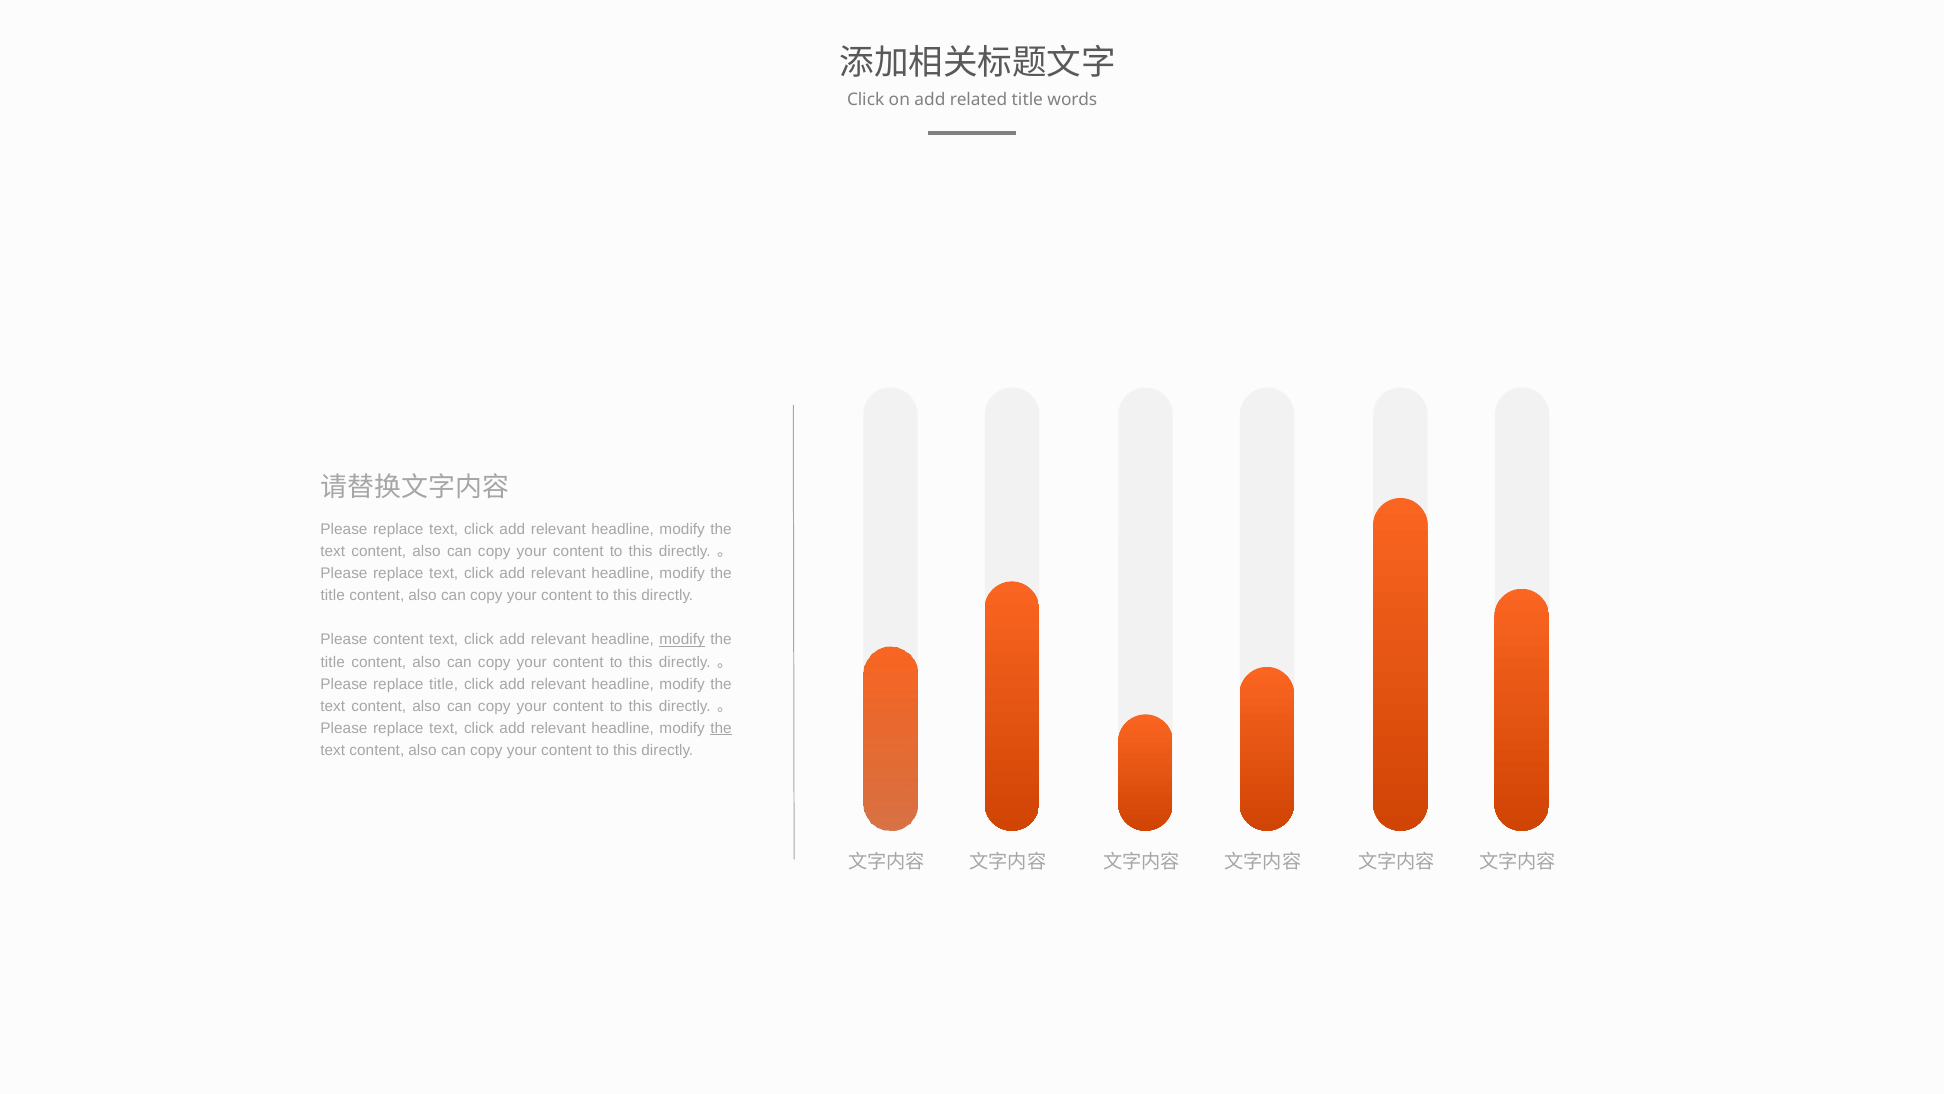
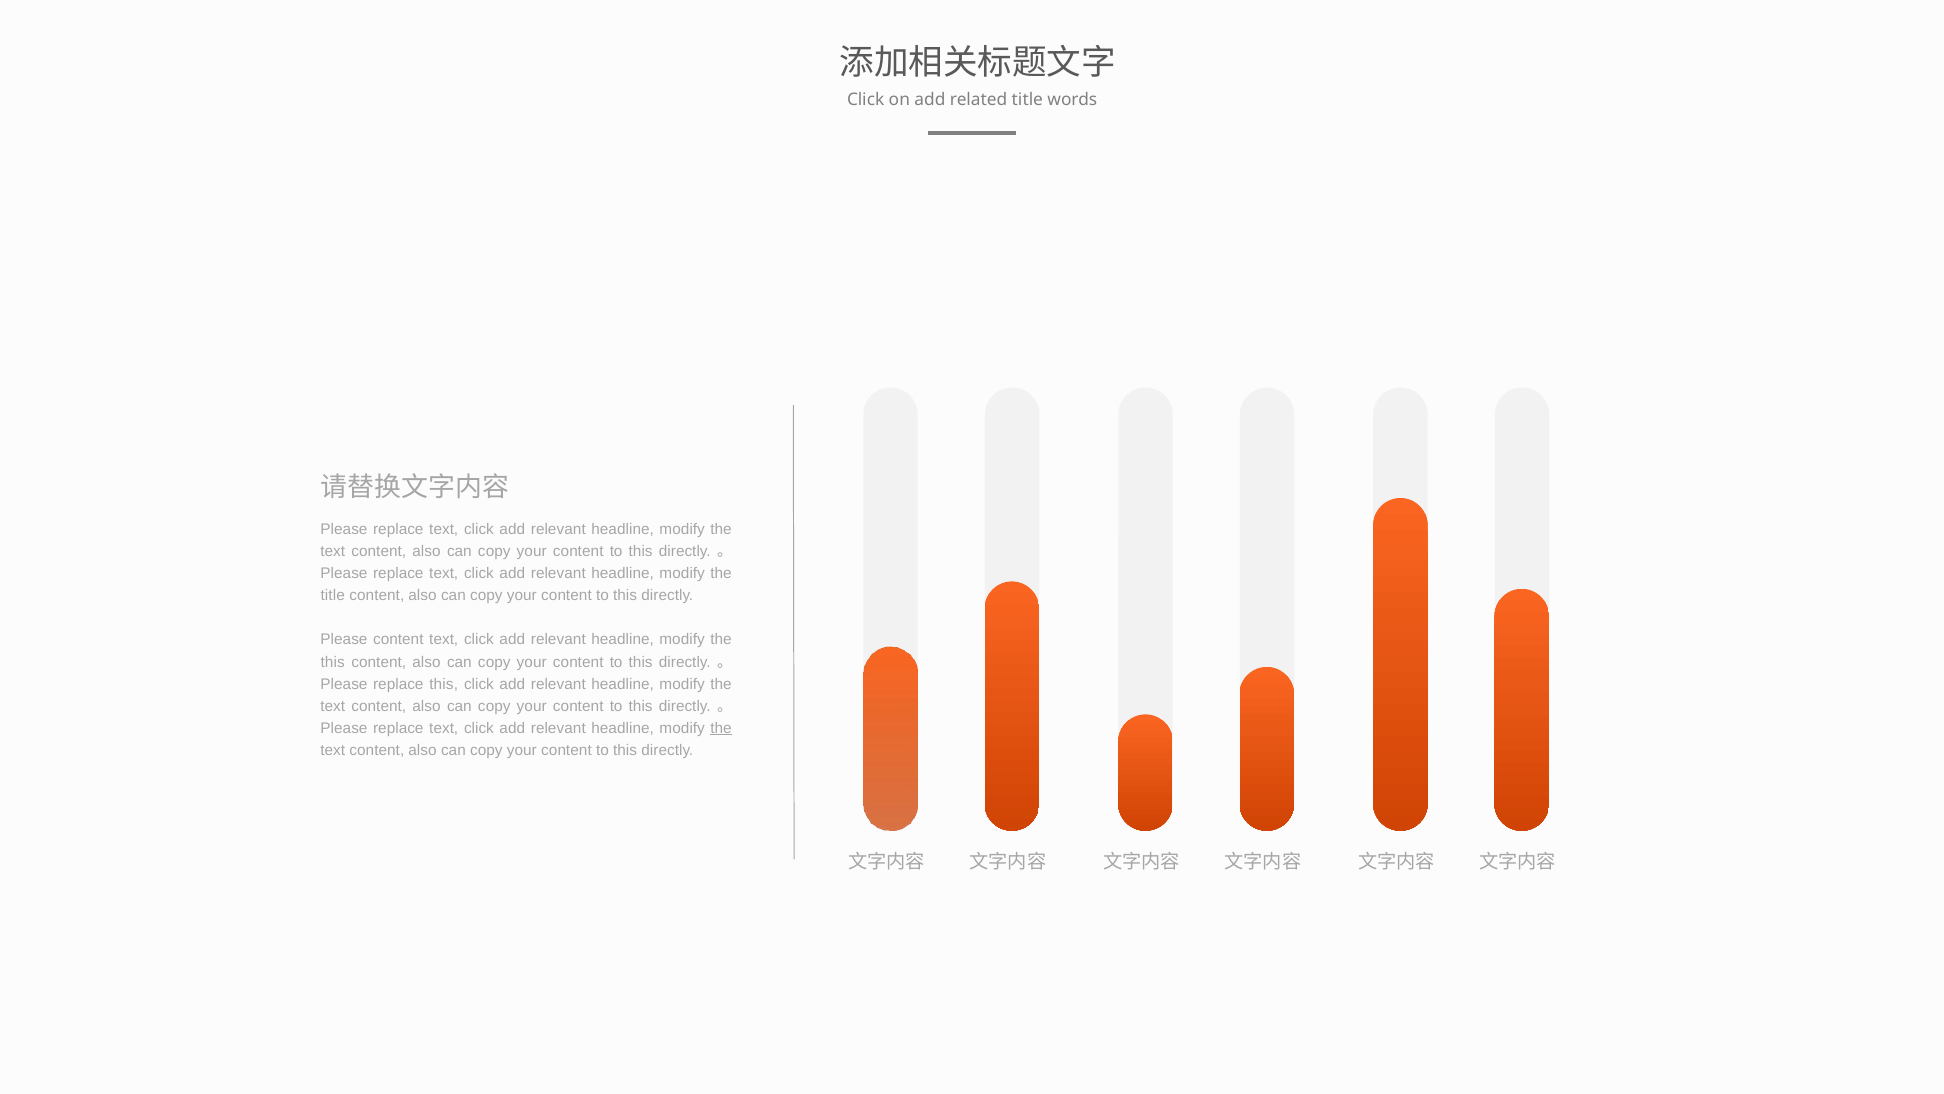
modify at (682, 640) underline: present -> none
title at (333, 662): title -> this
replace title: title -> this
